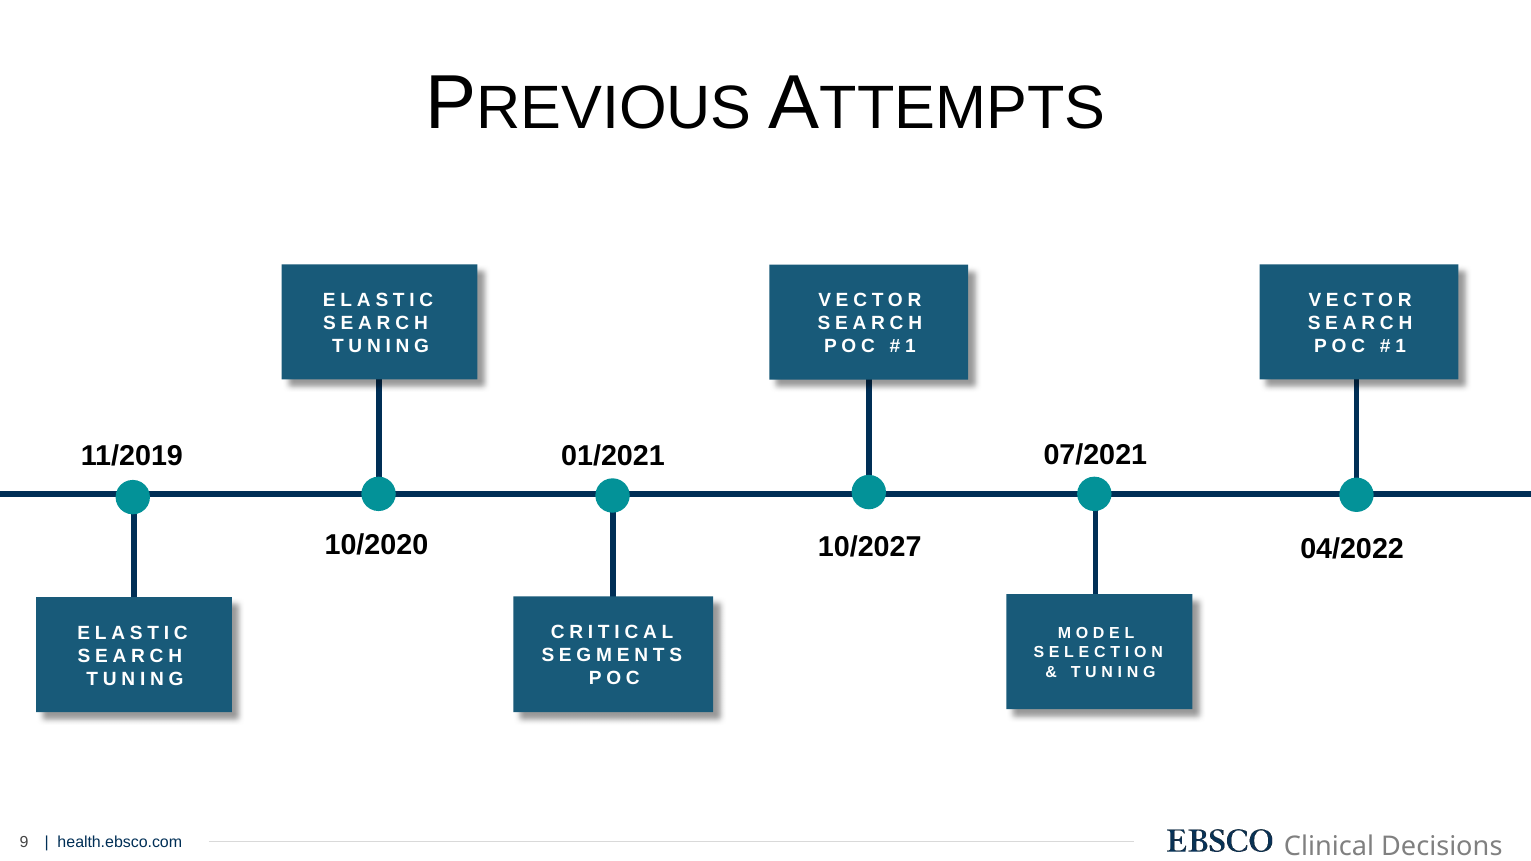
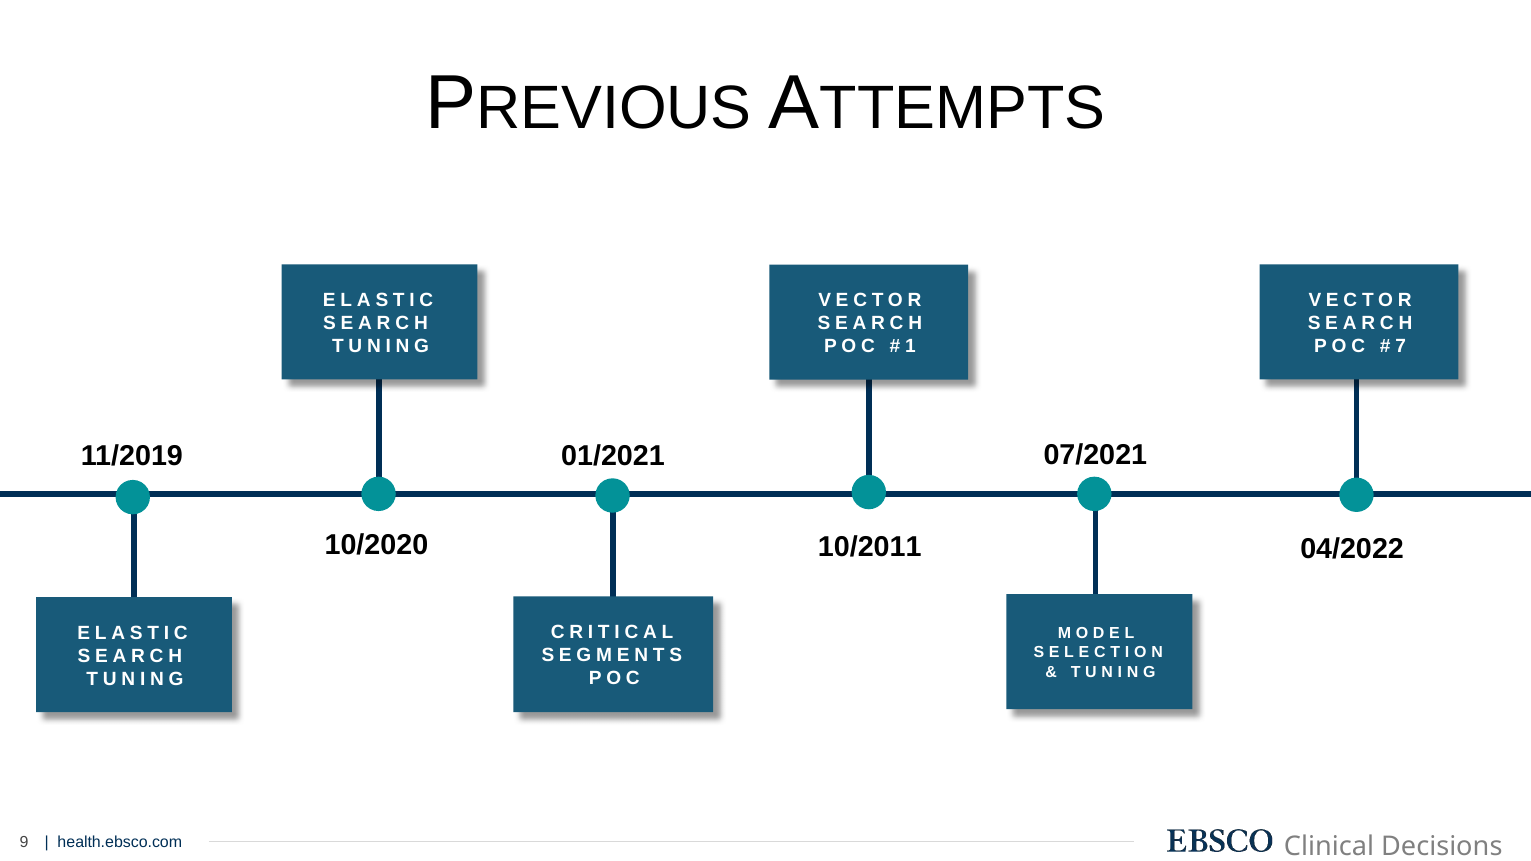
1 at (1401, 346): 1 -> 7
10/2027: 10/2027 -> 10/2011
